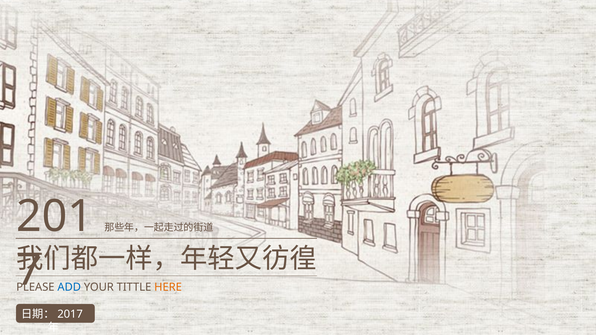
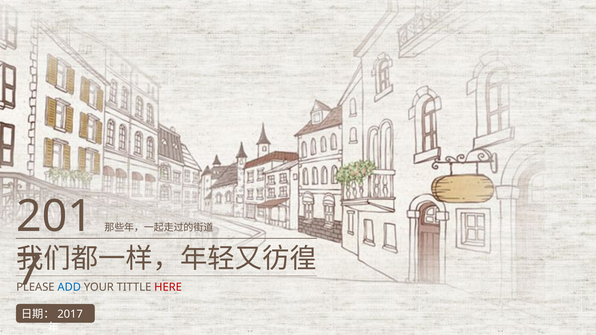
HERE colour: orange -> red
